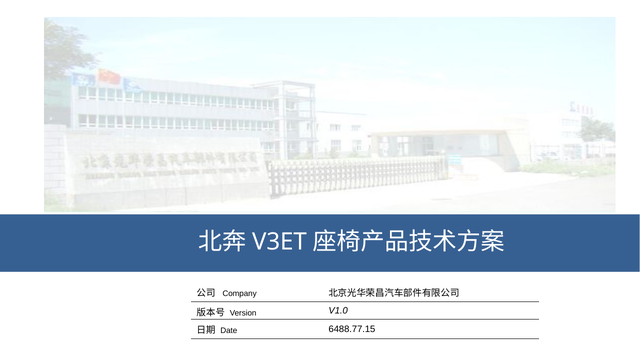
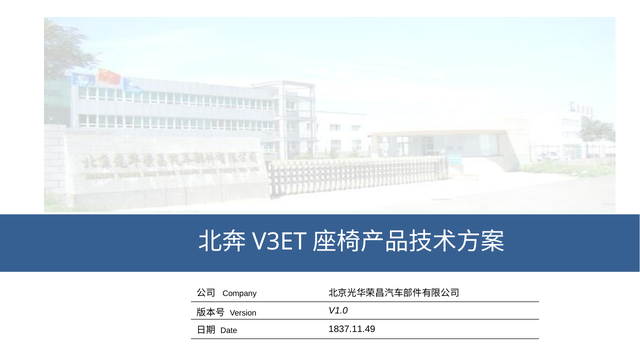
6488.77.15: 6488.77.15 -> 1837.11.49
